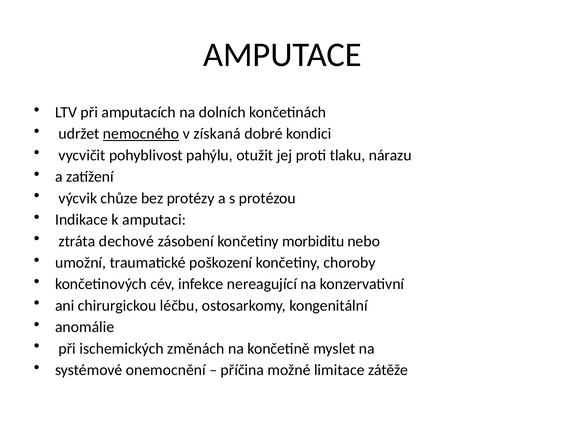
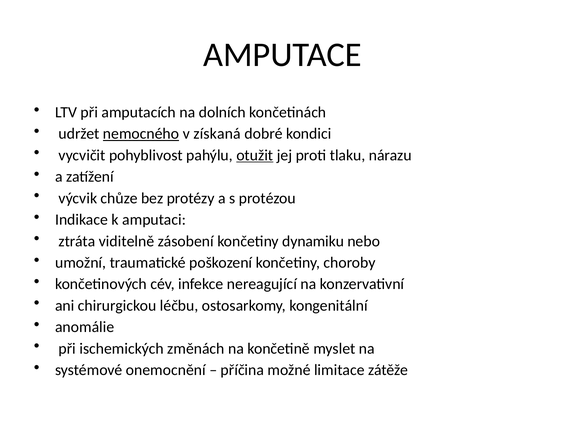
otužit underline: none -> present
dechové: dechové -> viditelně
morbiditu: morbiditu -> dynamiku
